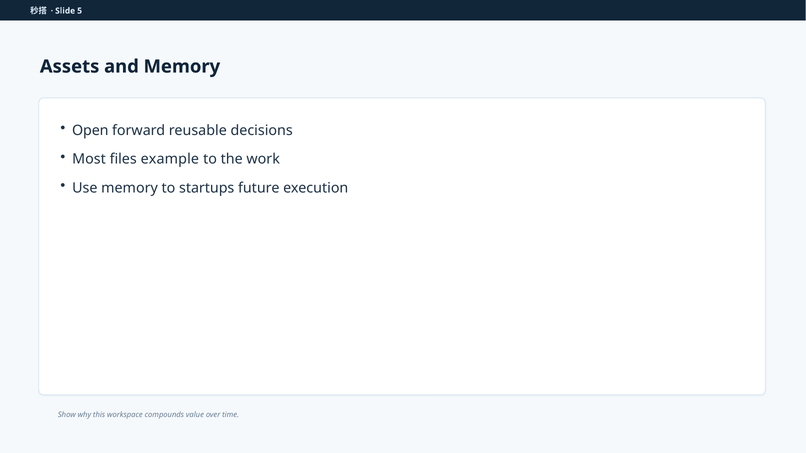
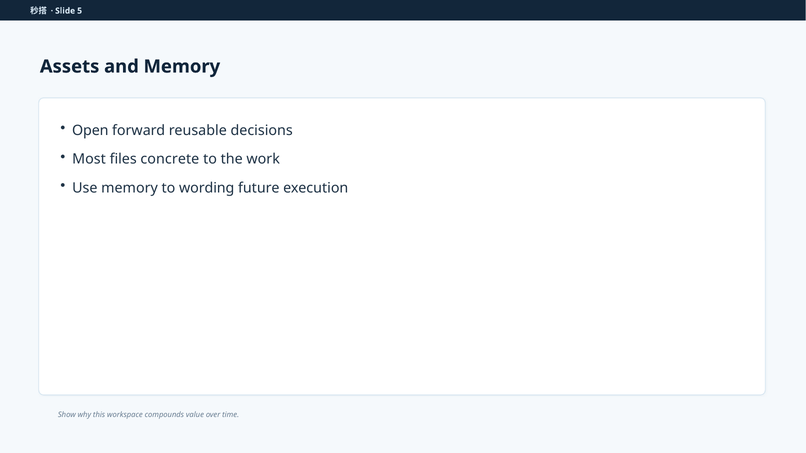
example: example -> concrete
startups: startups -> wording
